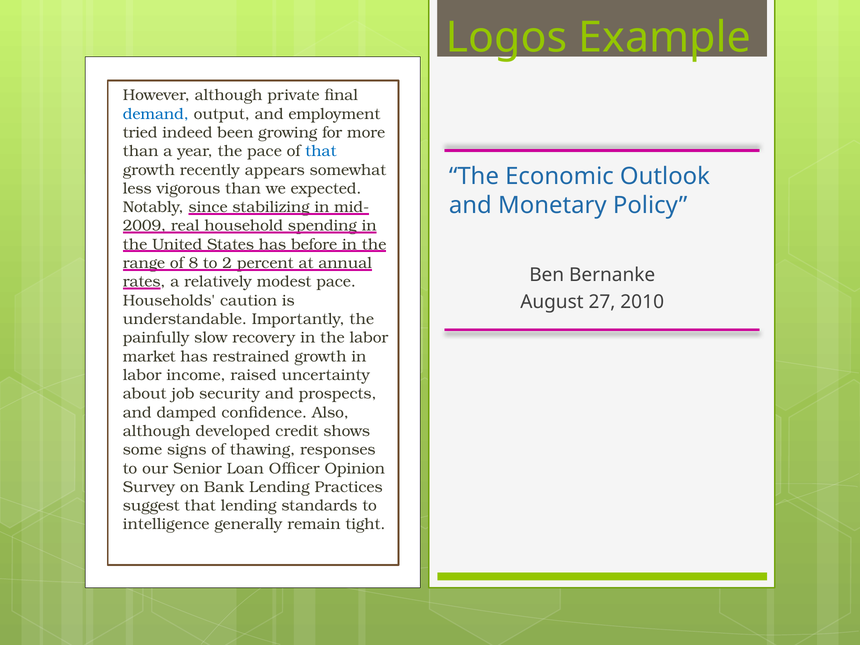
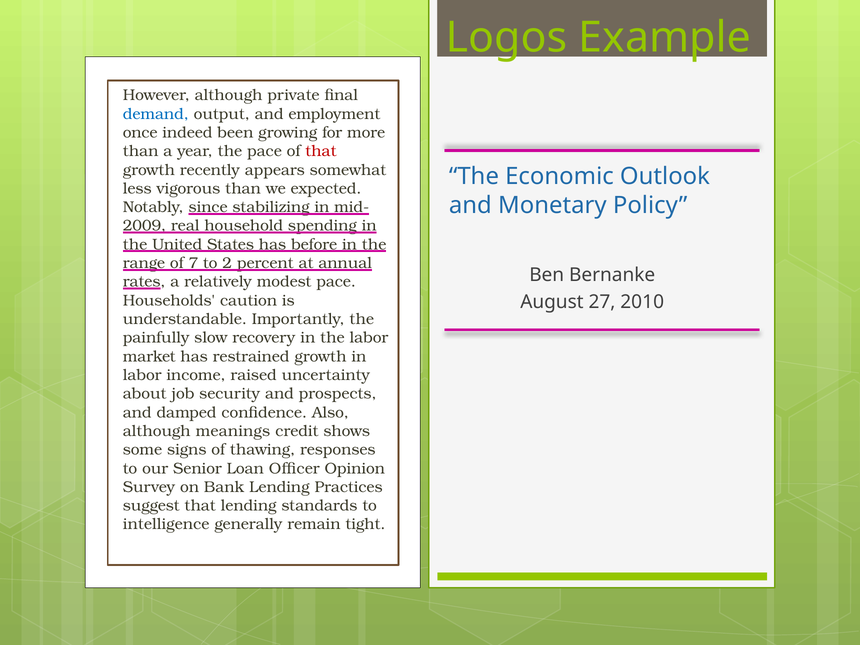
tried: tried -> once
that at (321, 151) colour: blue -> red
8: 8 -> 7
developed: developed -> meanings
